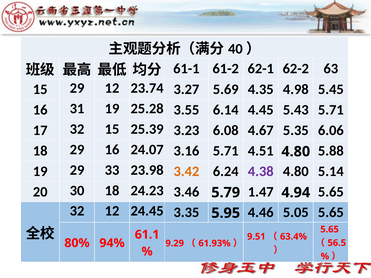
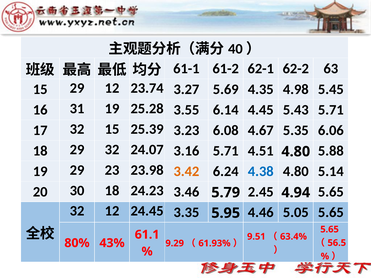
29 16: 16 -> 32
33: 33 -> 23
4.38 colour: purple -> blue
1.47: 1.47 -> 2.45
94%: 94% -> 43%
